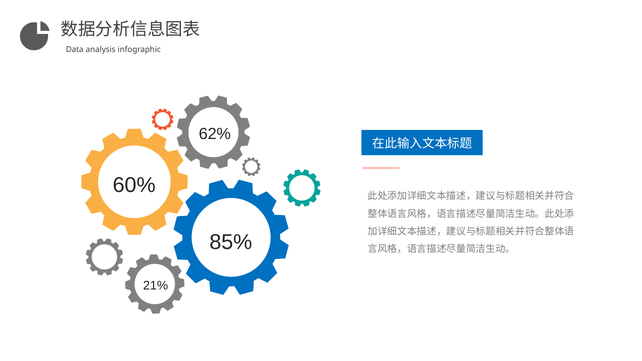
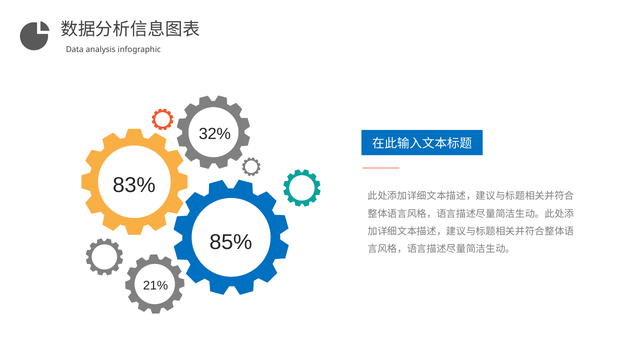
62%: 62% -> 32%
60%: 60% -> 83%
